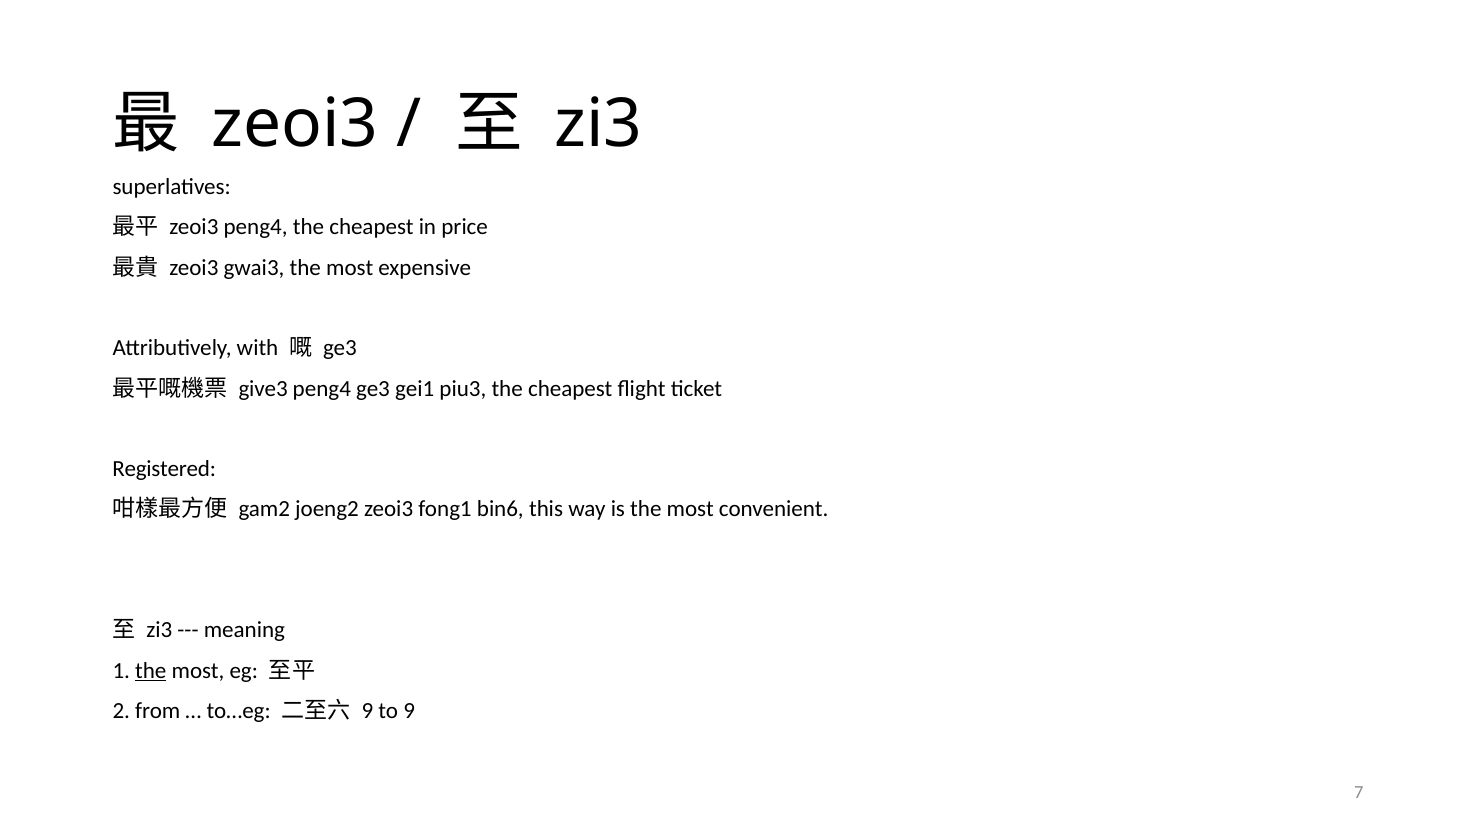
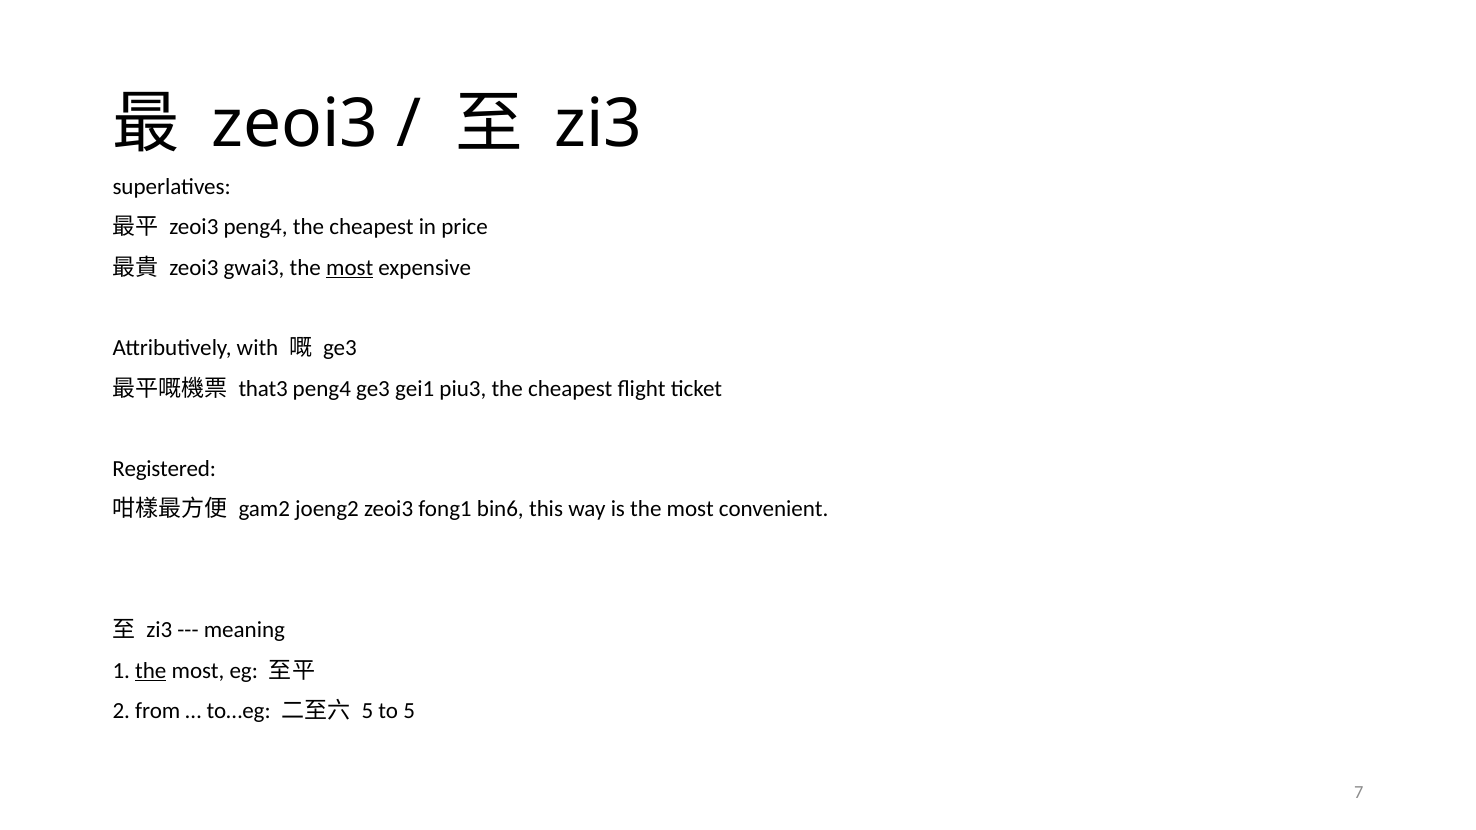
most at (350, 268) underline: none -> present
give3: give3 -> that3
9 at (367, 711): 9 -> 5
to 9: 9 -> 5
